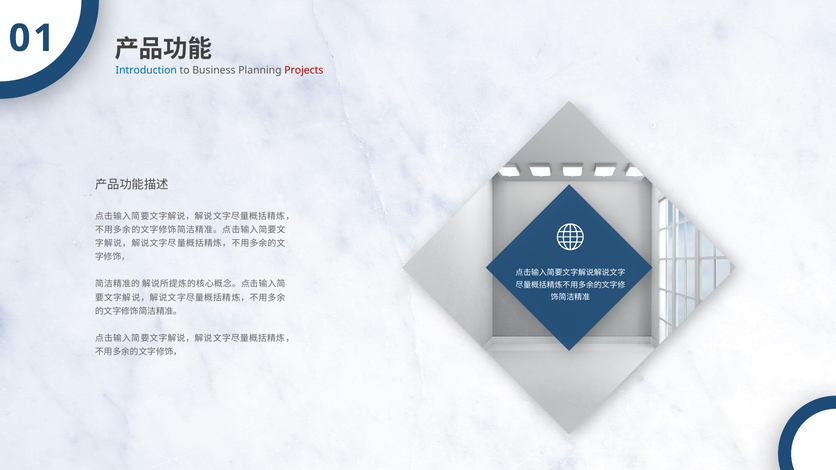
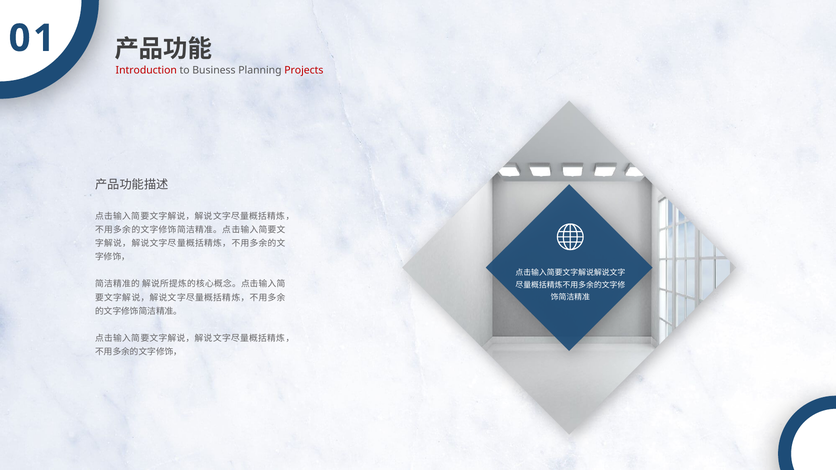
Introduction colour: blue -> red
